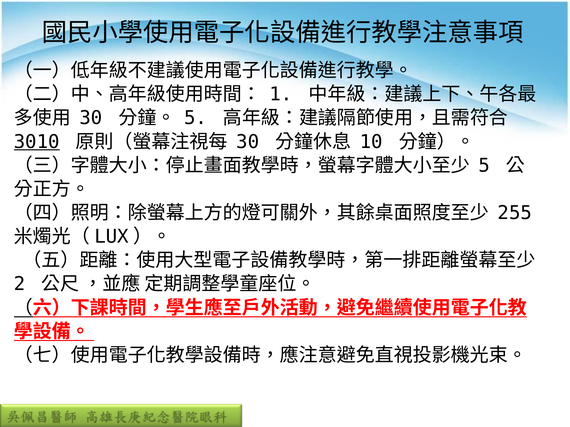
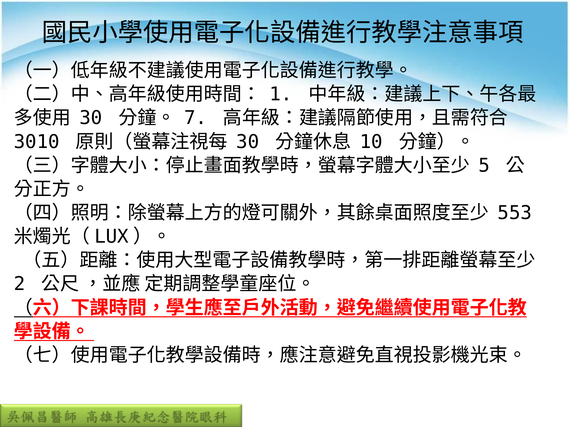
5 at (196, 118): 5 -> 7
3010 underline: present -> none
255: 255 -> 553
